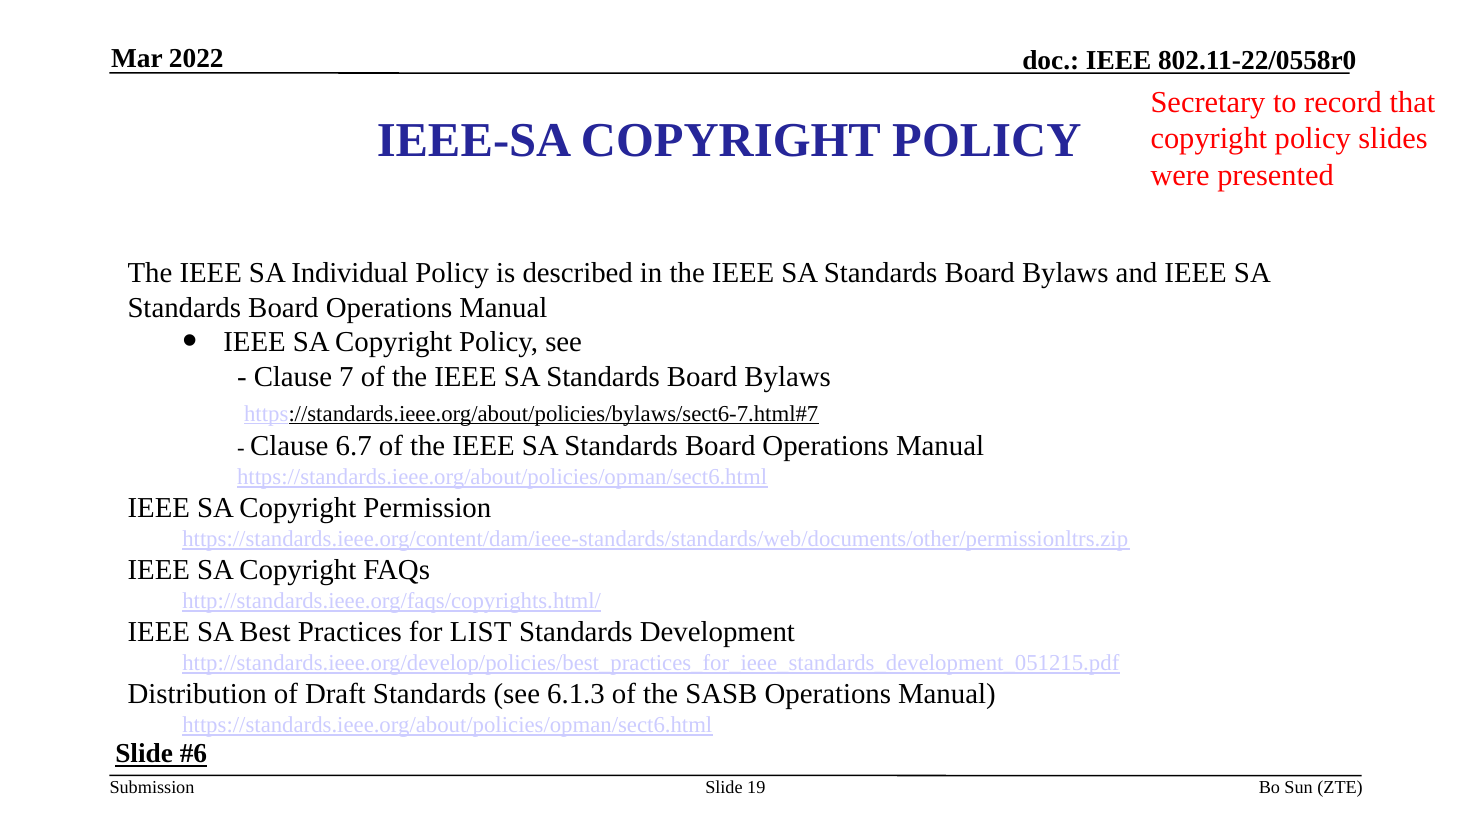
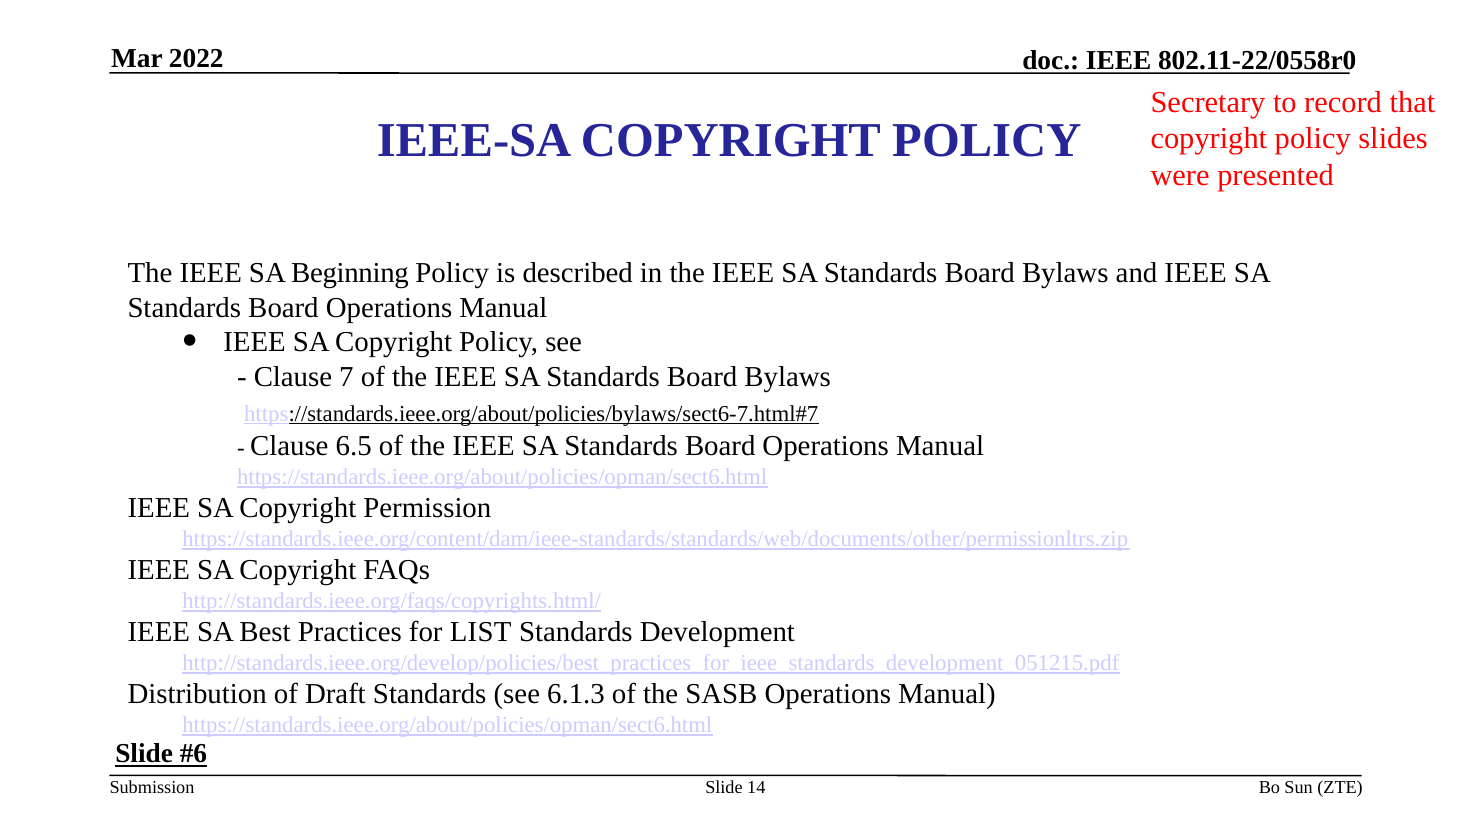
Individual: Individual -> Beginning
6.7: 6.7 -> 6.5
19: 19 -> 14
